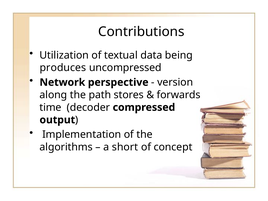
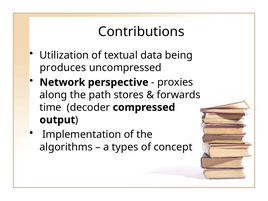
version: version -> proxies
short: short -> types
